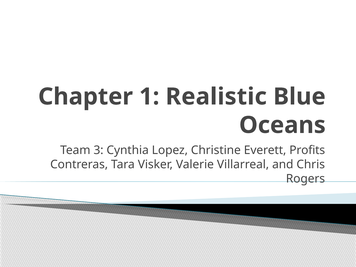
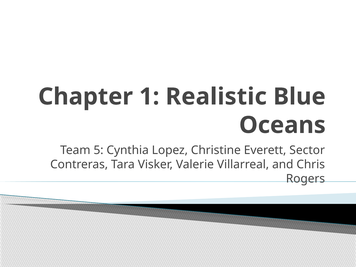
3: 3 -> 5
Profits: Profits -> Sector
